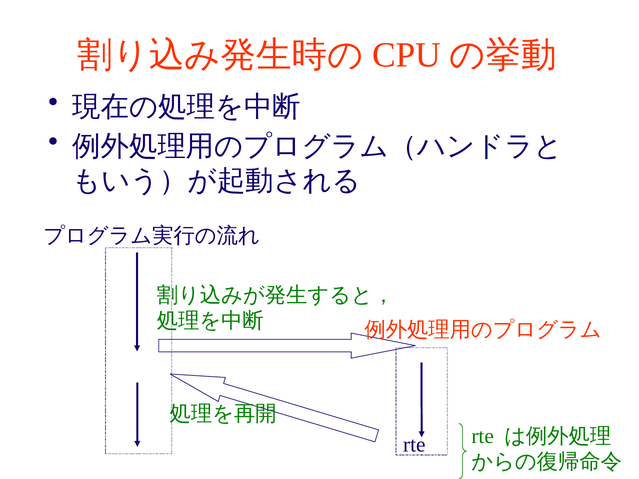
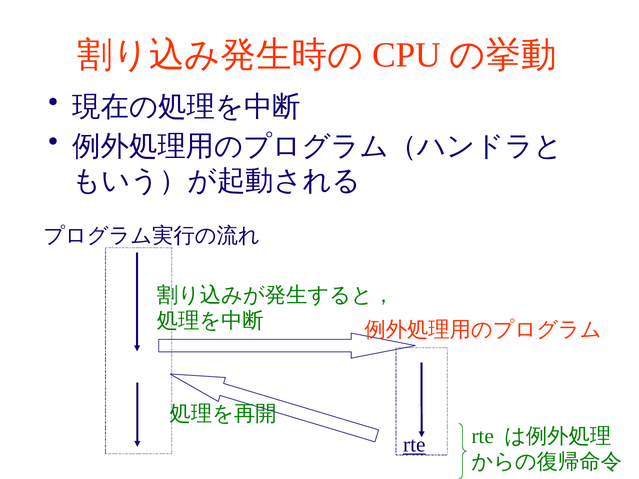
rte at (414, 445) underline: none -> present
